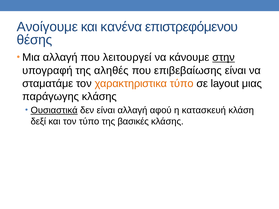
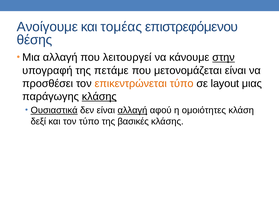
κανένα: κανένα -> τομέας
αληθές: αληθές -> πετάμε
επιβεβαίωσης: επιβεβαίωσης -> μετονομάζεται
σταματάμε: σταματάμε -> προσθέσει
χαρακτηριστικα: χαρακτηριστικα -> επικεντρώνεται
κλάσης at (99, 97) underline: none -> present
αλλαγή at (132, 110) underline: none -> present
κατασκευή: κατασκευή -> ομοιότητες
